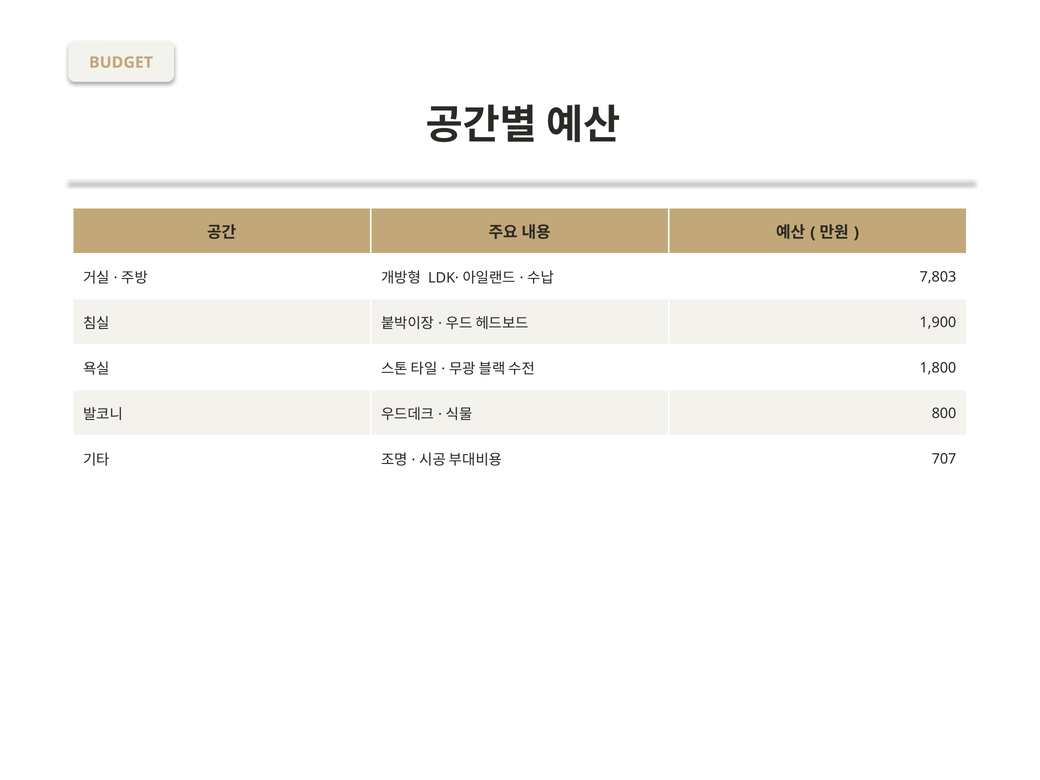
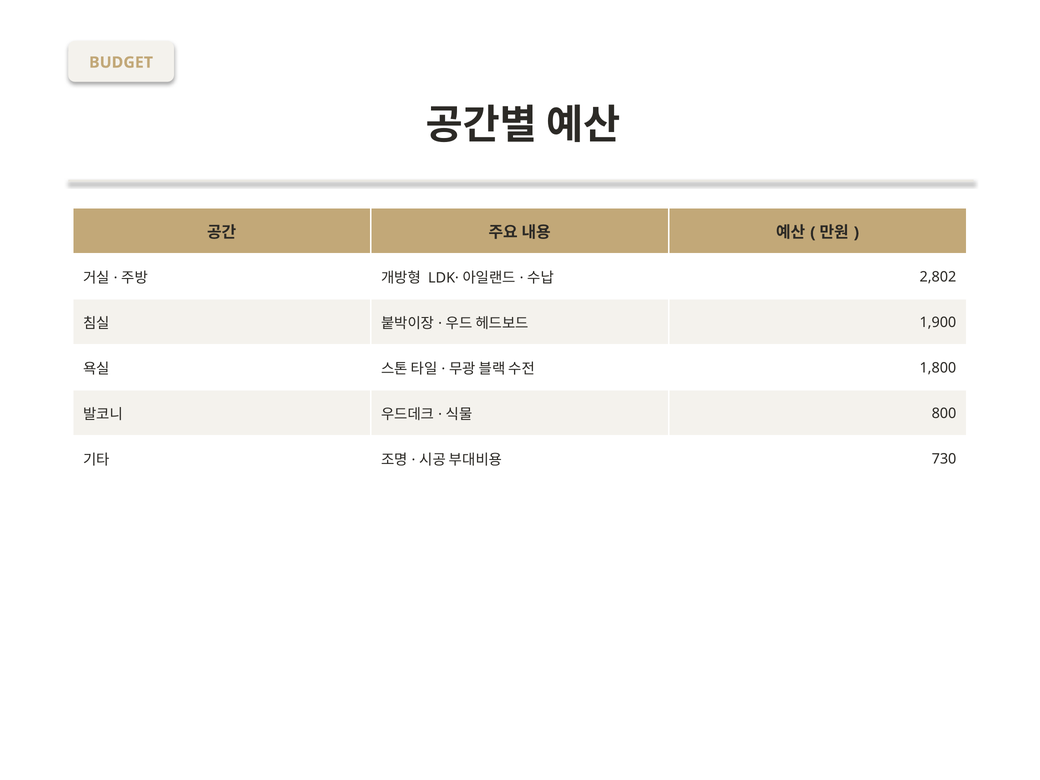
7,803: 7,803 -> 2,802
707: 707 -> 730
